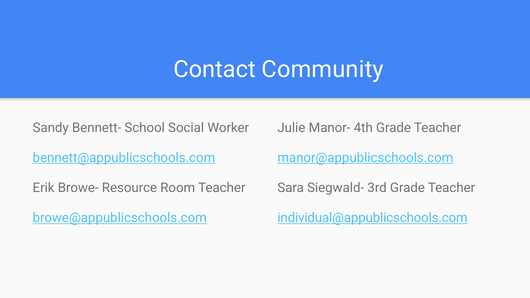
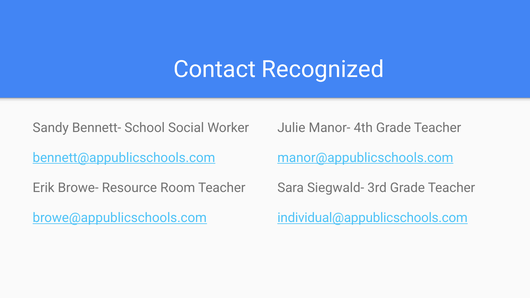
Community: Community -> Recognized
